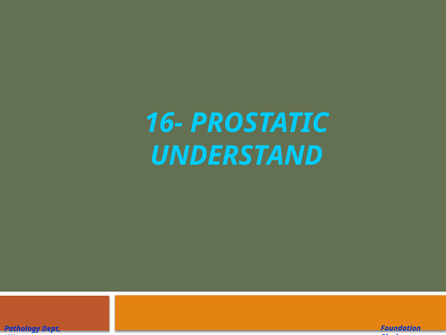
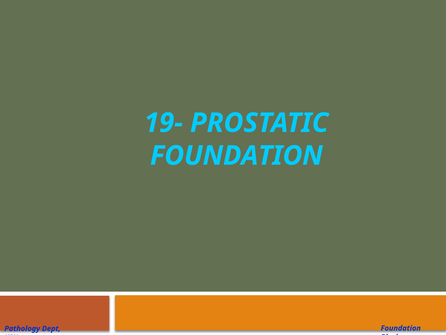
16-: 16- -> 19-
UNDERSTAND at (236, 155): UNDERSTAND -> FOUNDATION
